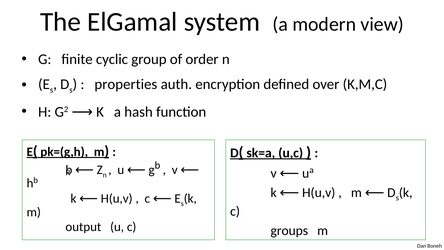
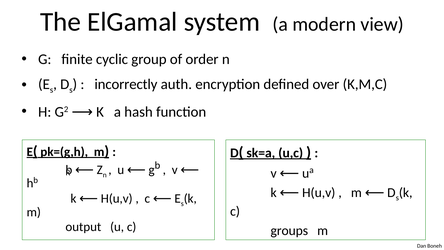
properties: properties -> incorrectly
